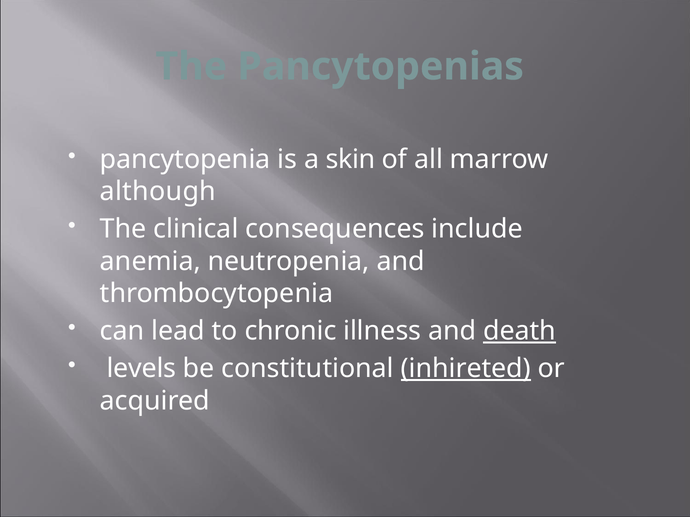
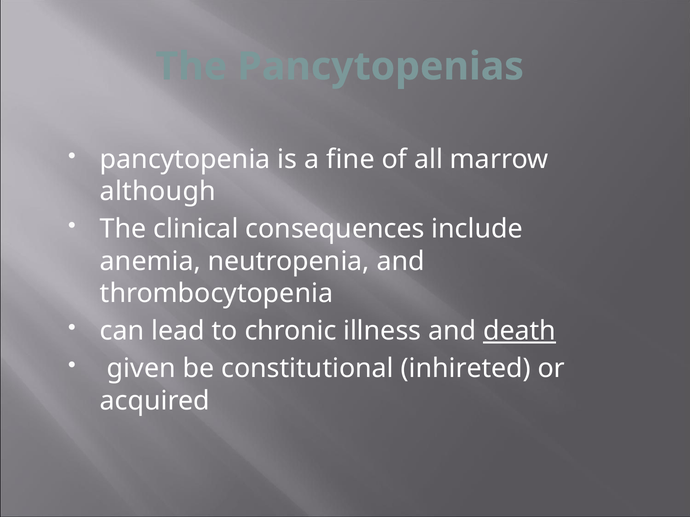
skin: skin -> fine
levels: levels -> given
inhireted underline: present -> none
